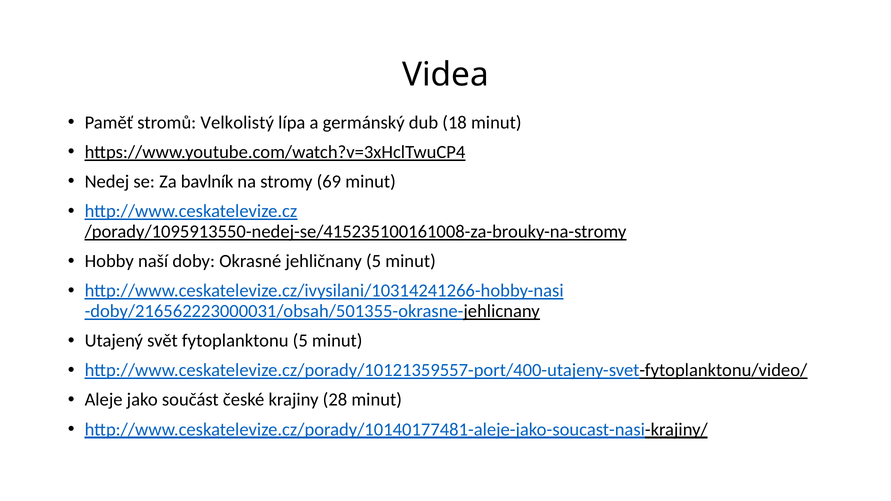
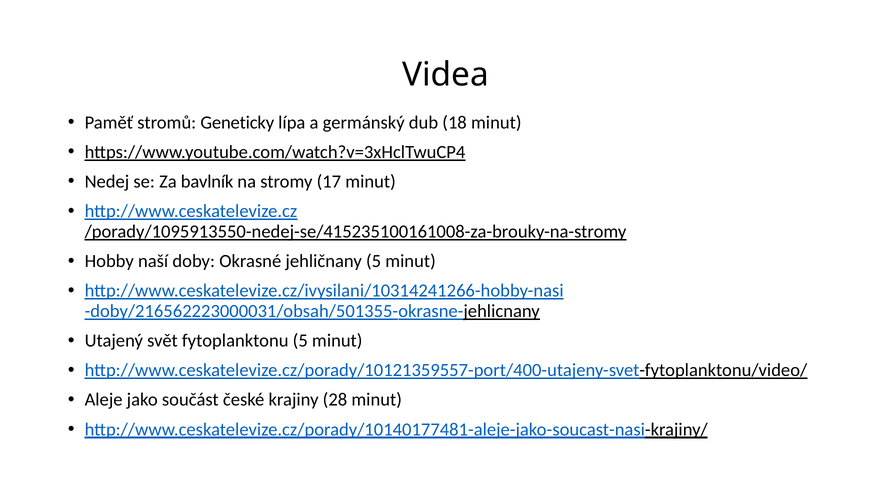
Velkolistý: Velkolistý -> Geneticky
69: 69 -> 17
